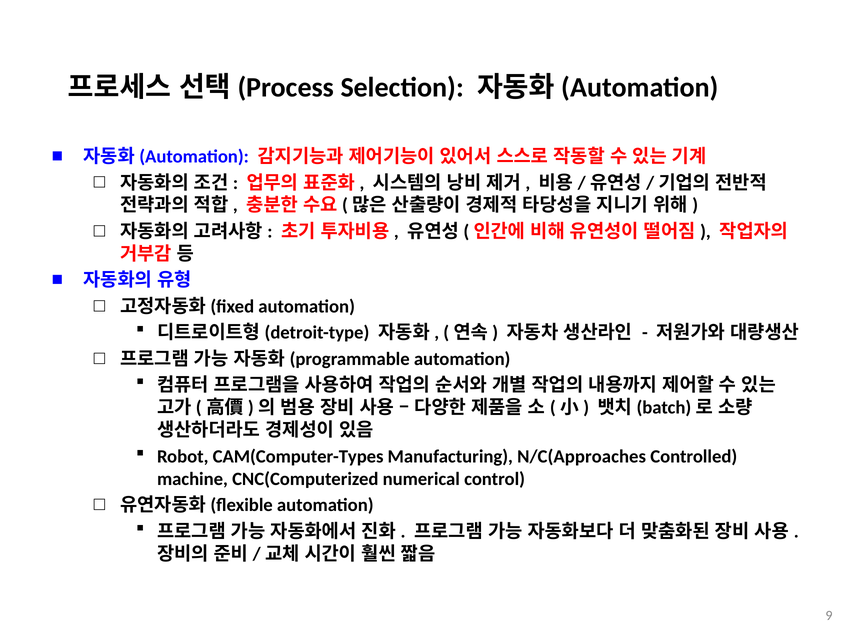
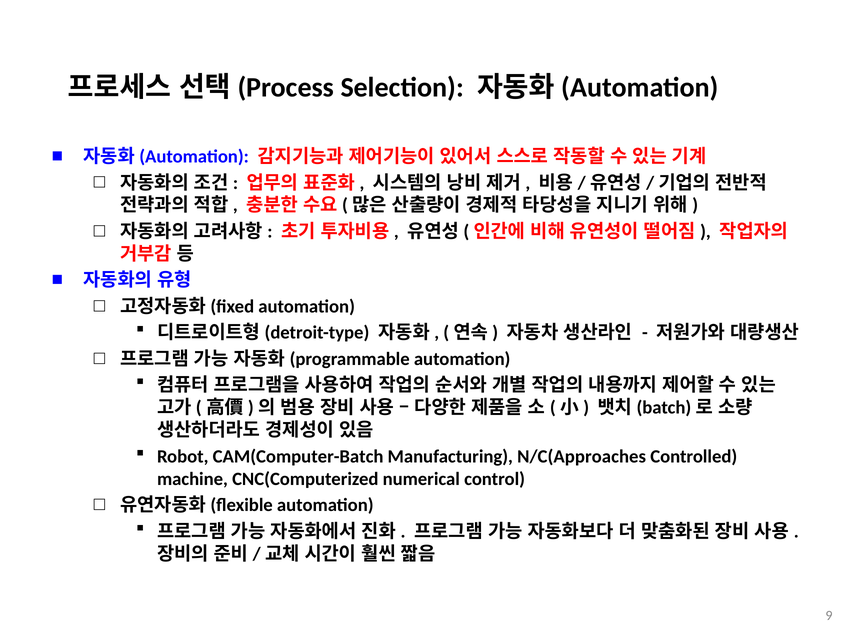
CAM(Computer-Types: CAM(Computer-Types -> CAM(Computer-Batch
